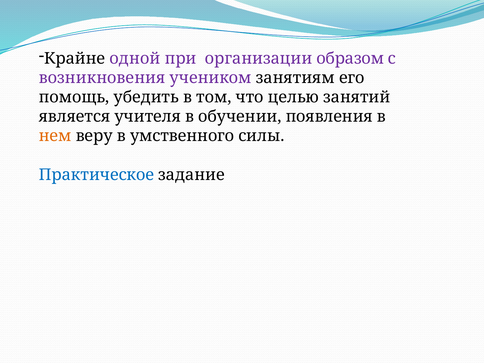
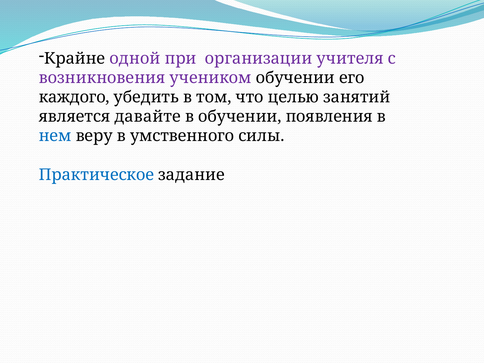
образом: образом -> учителя
учеником занятиям: занятиям -> обучении
помощь: помощь -> каждого
учителя: учителя -> давайте
нем colour: orange -> blue
